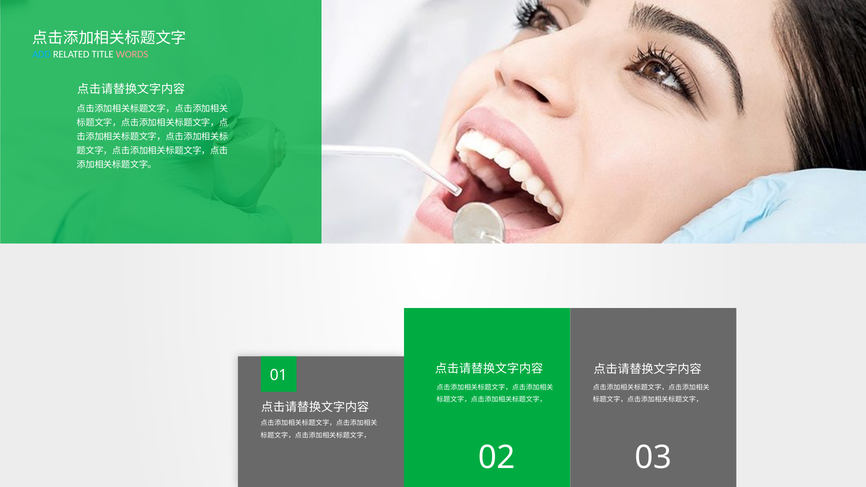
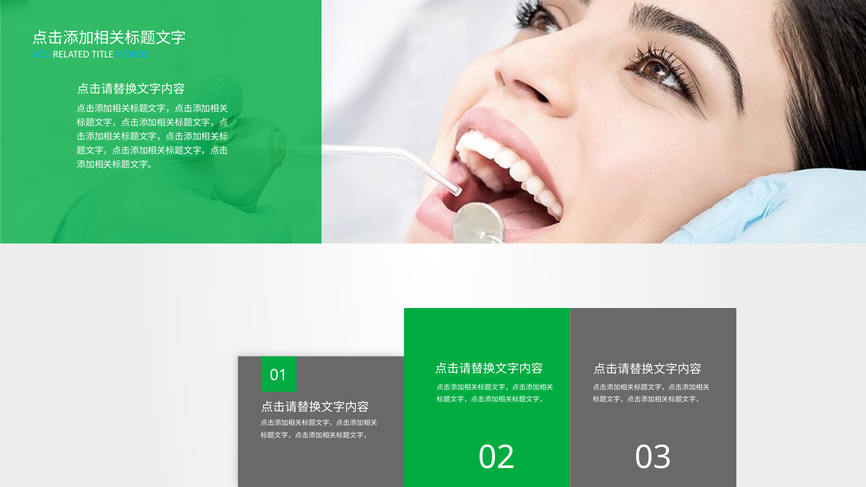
WORDS colour: pink -> light blue
